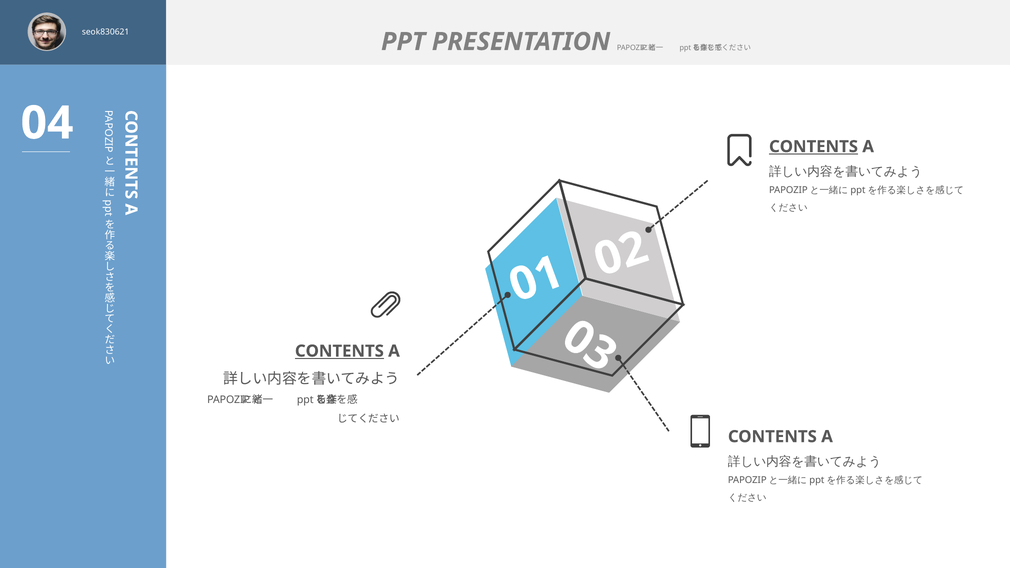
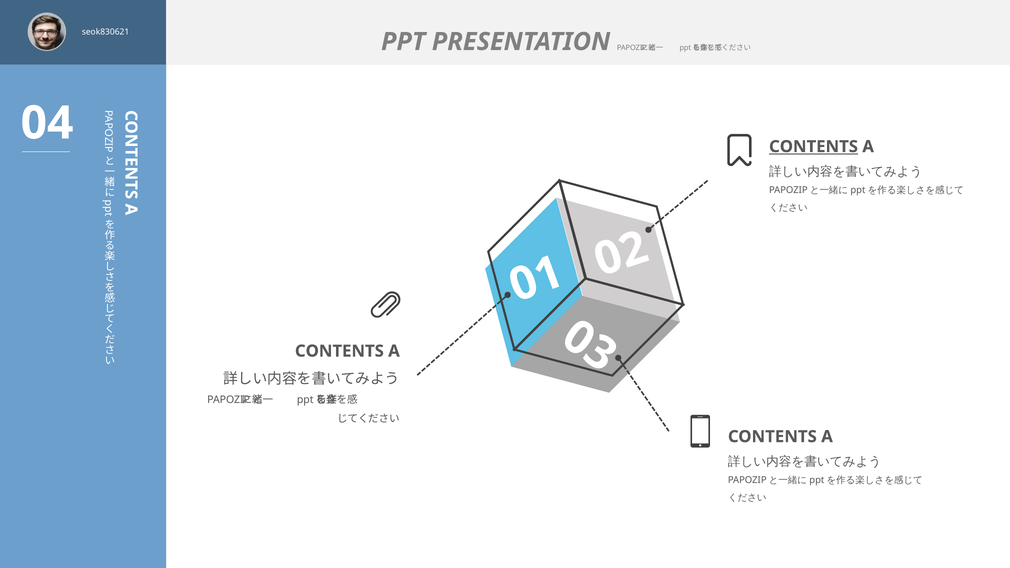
CONTENTS at (339, 351) underline: present -> none
